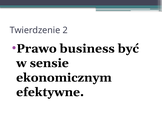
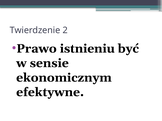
business: business -> istnieniu
